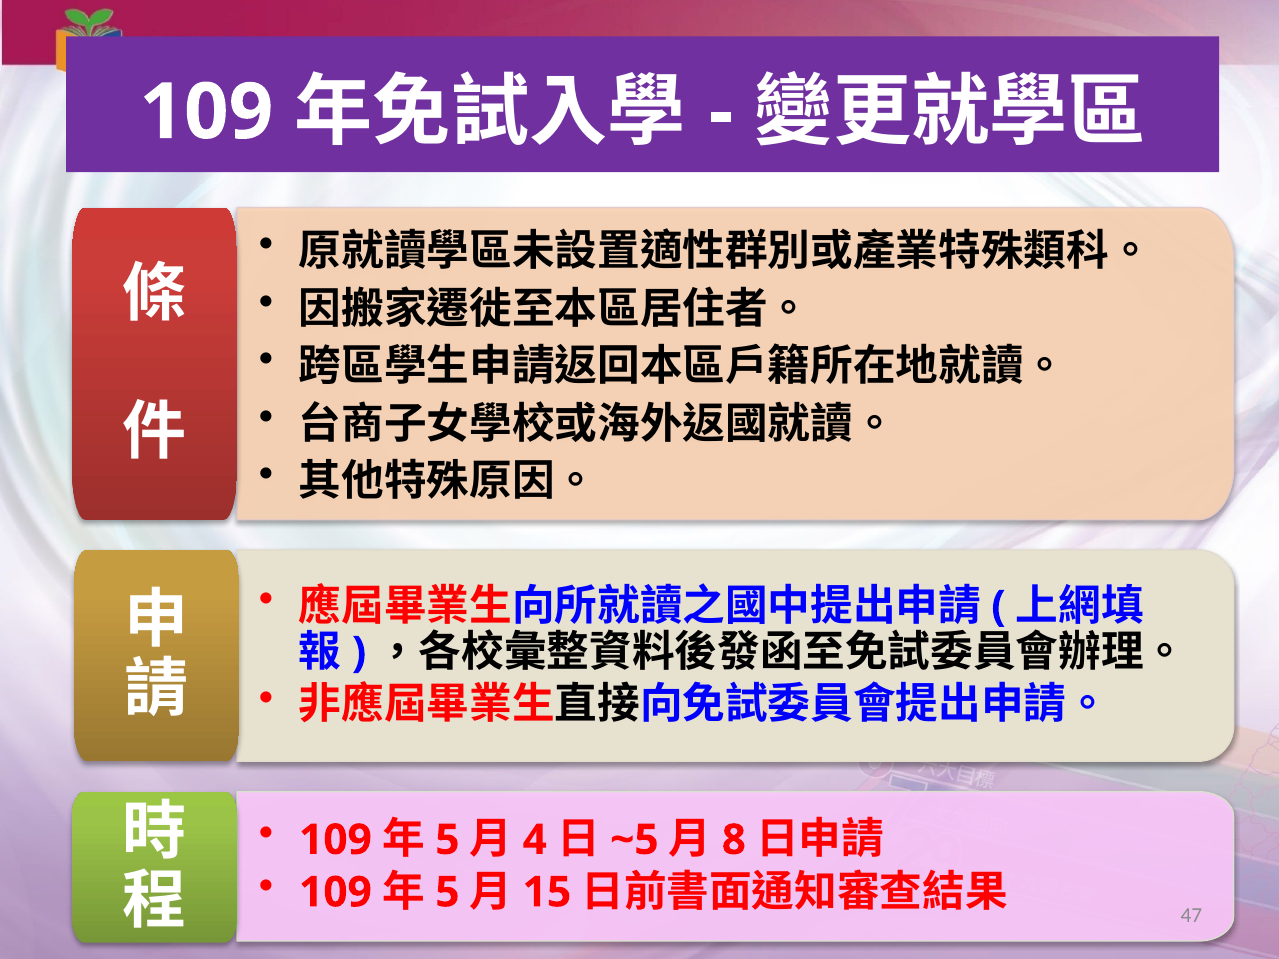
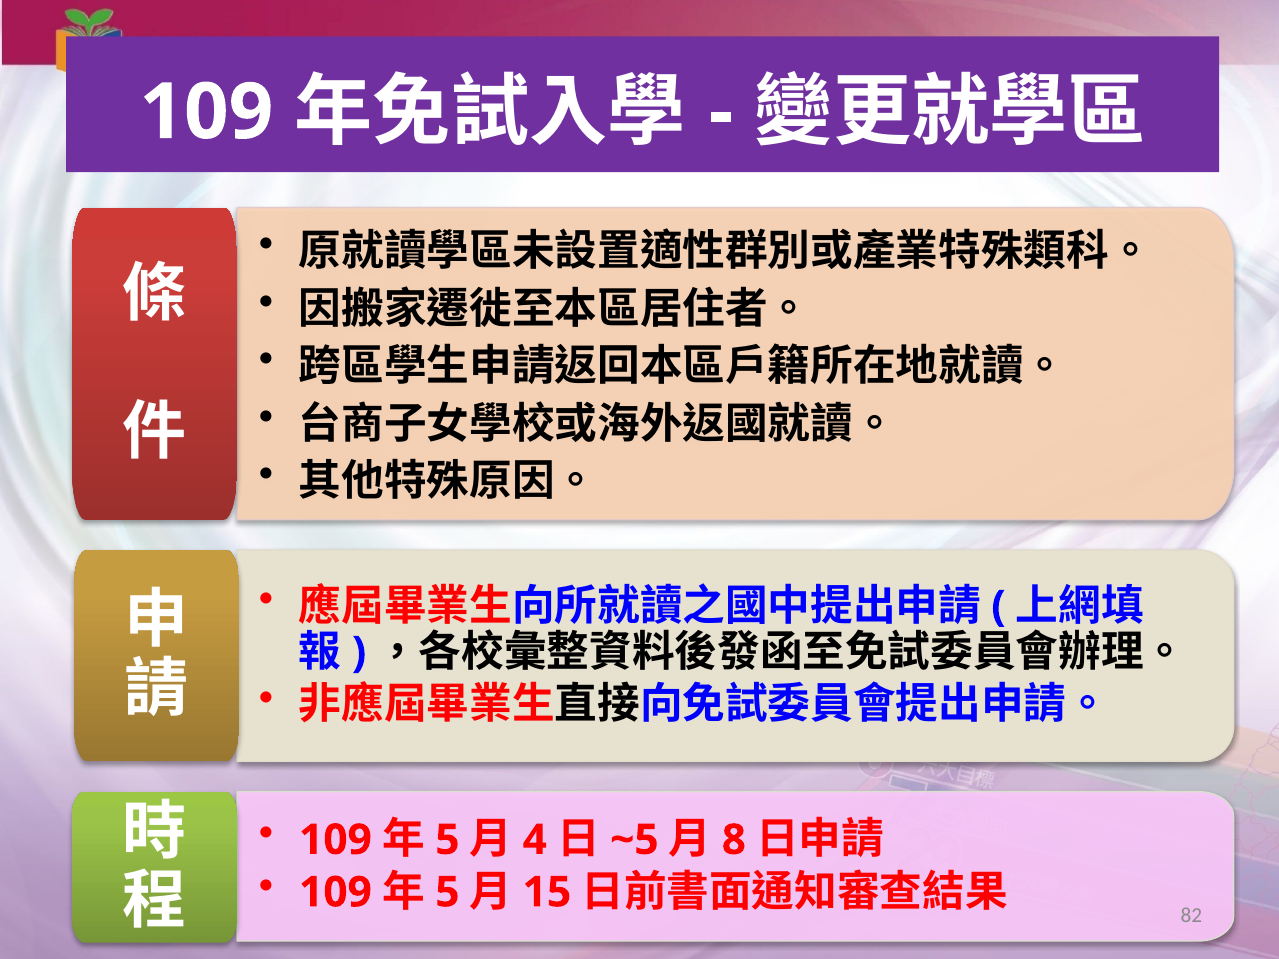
47: 47 -> 82
